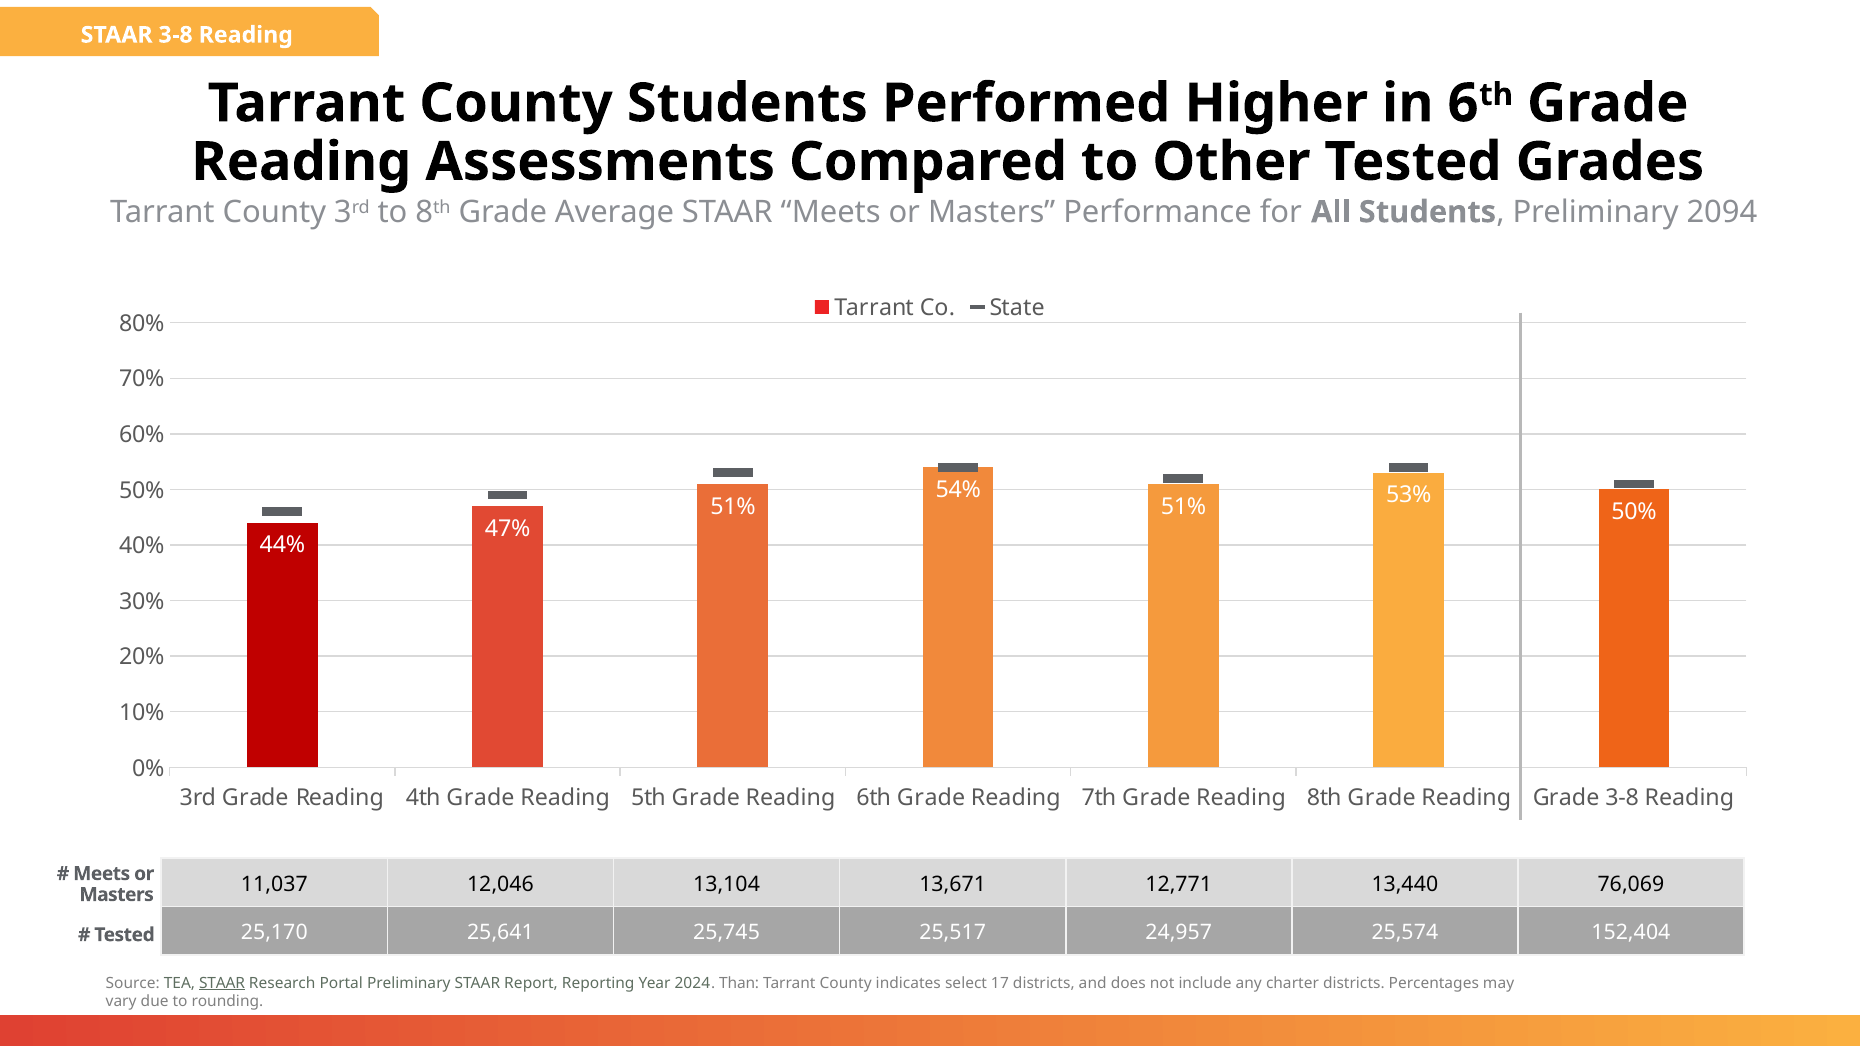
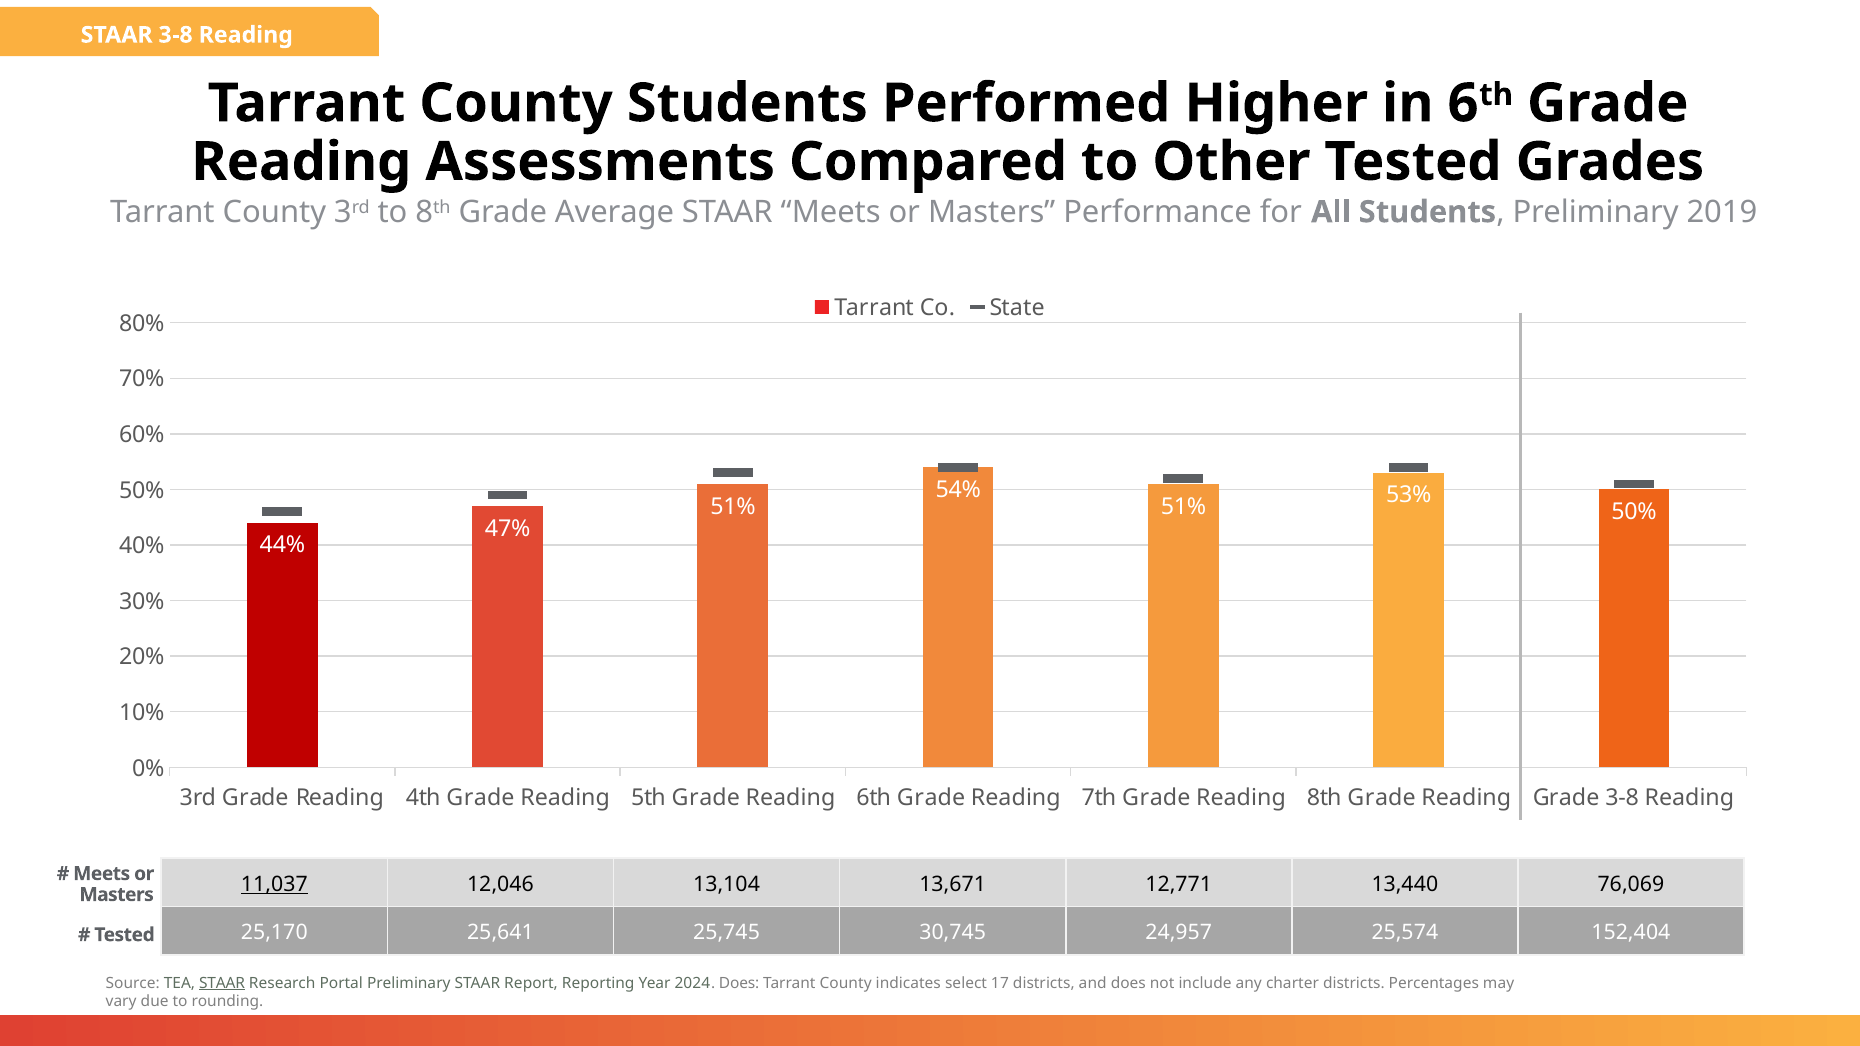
2094: 2094 -> 2019
11,037 underline: none -> present
25,517: 25,517 -> 30,745
2024 Than: Than -> Does
